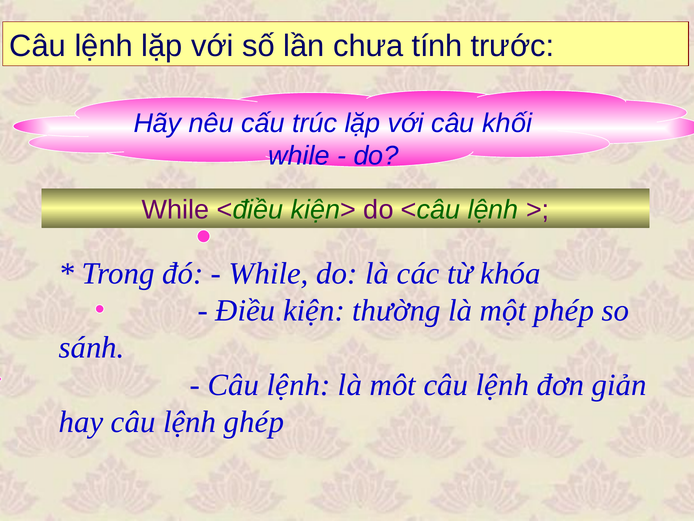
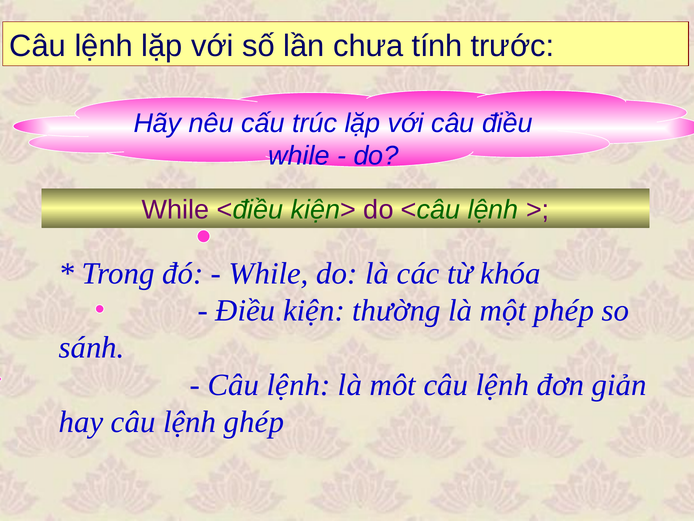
câu khối: khối -> điều
